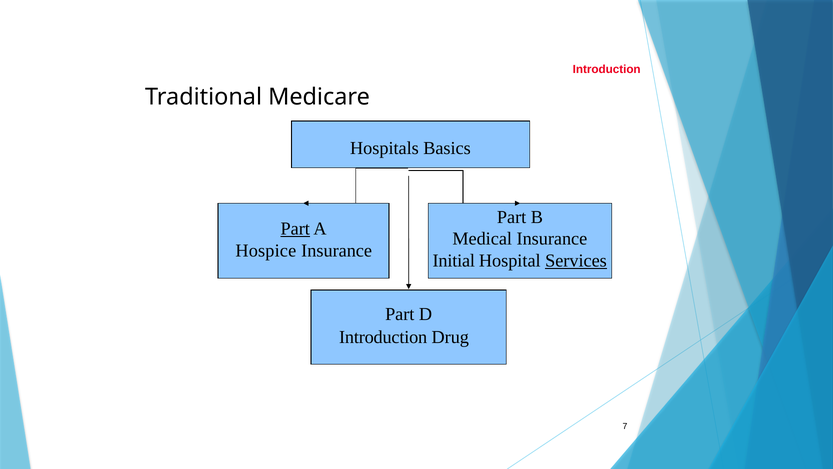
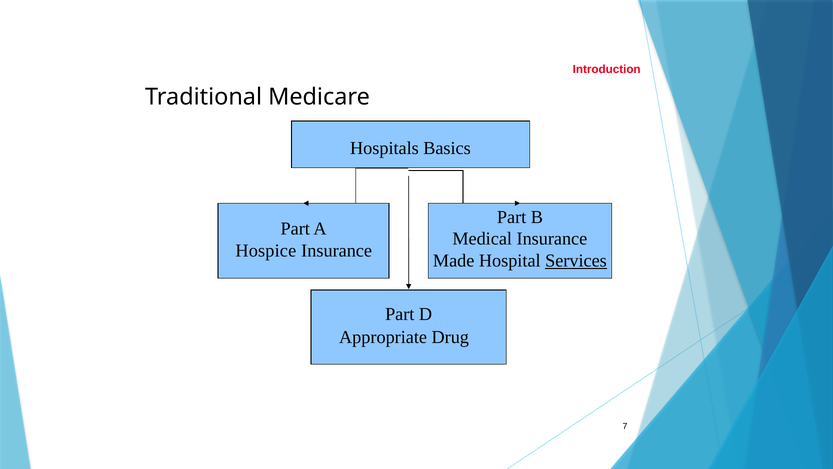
Part at (295, 228) underline: present -> none
Initial: Initial -> Made
Introduction at (383, 337): Introduction -> Appropriate
